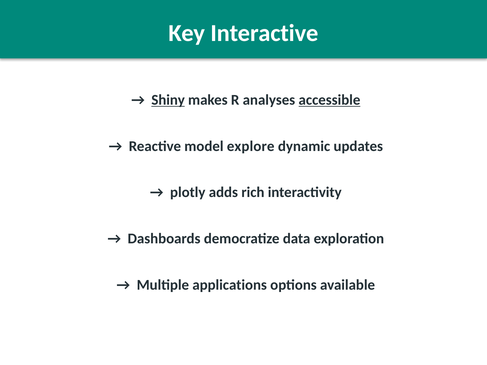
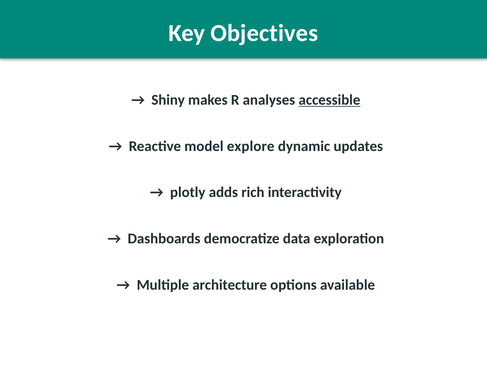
Interactive: Interactive -> Objectives
Shiny underline: present -> none
applications: applications -> architecture
